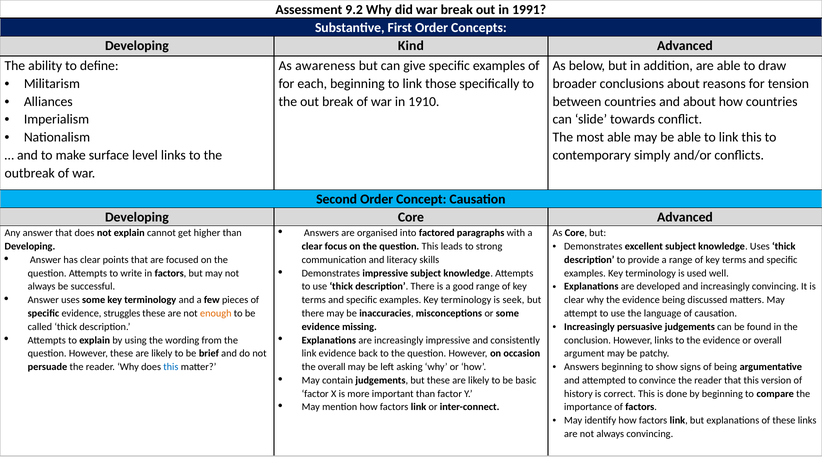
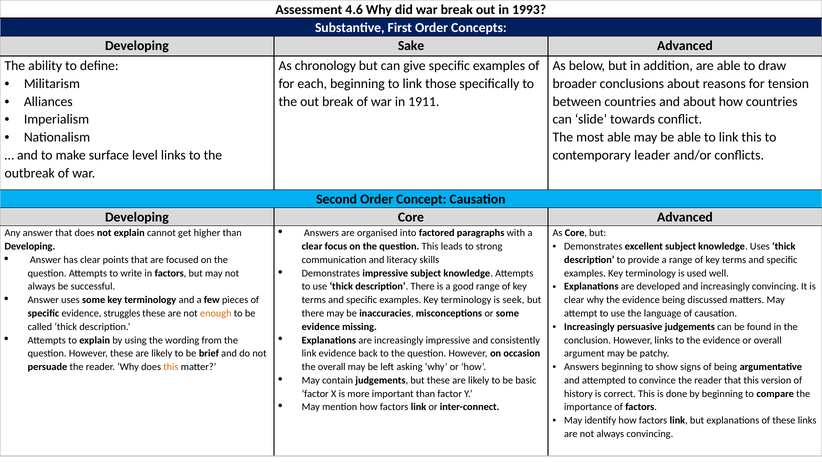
9.2: 9.2 -> 4.6
1991: 1991 -> 1993
Kind: Kind -> Sake
awareness: awareness -> chronology
1910: 1910 -> 1911
simply: simply -> leader
this at (171, 367) colour: blue -> orange
